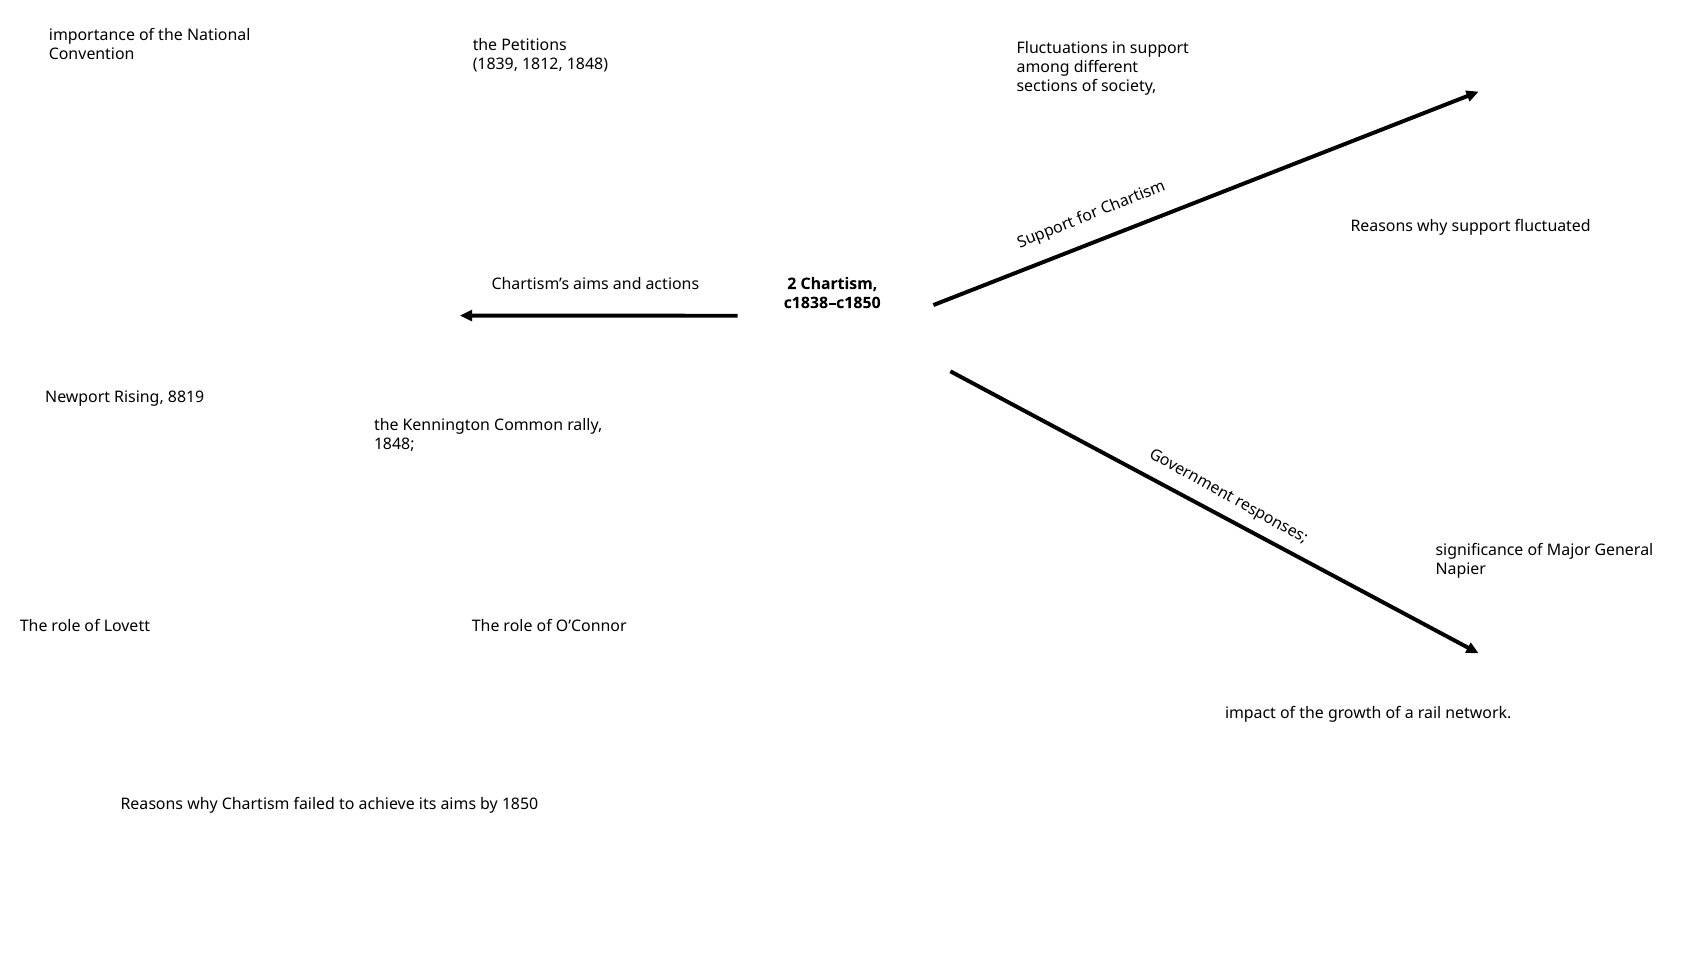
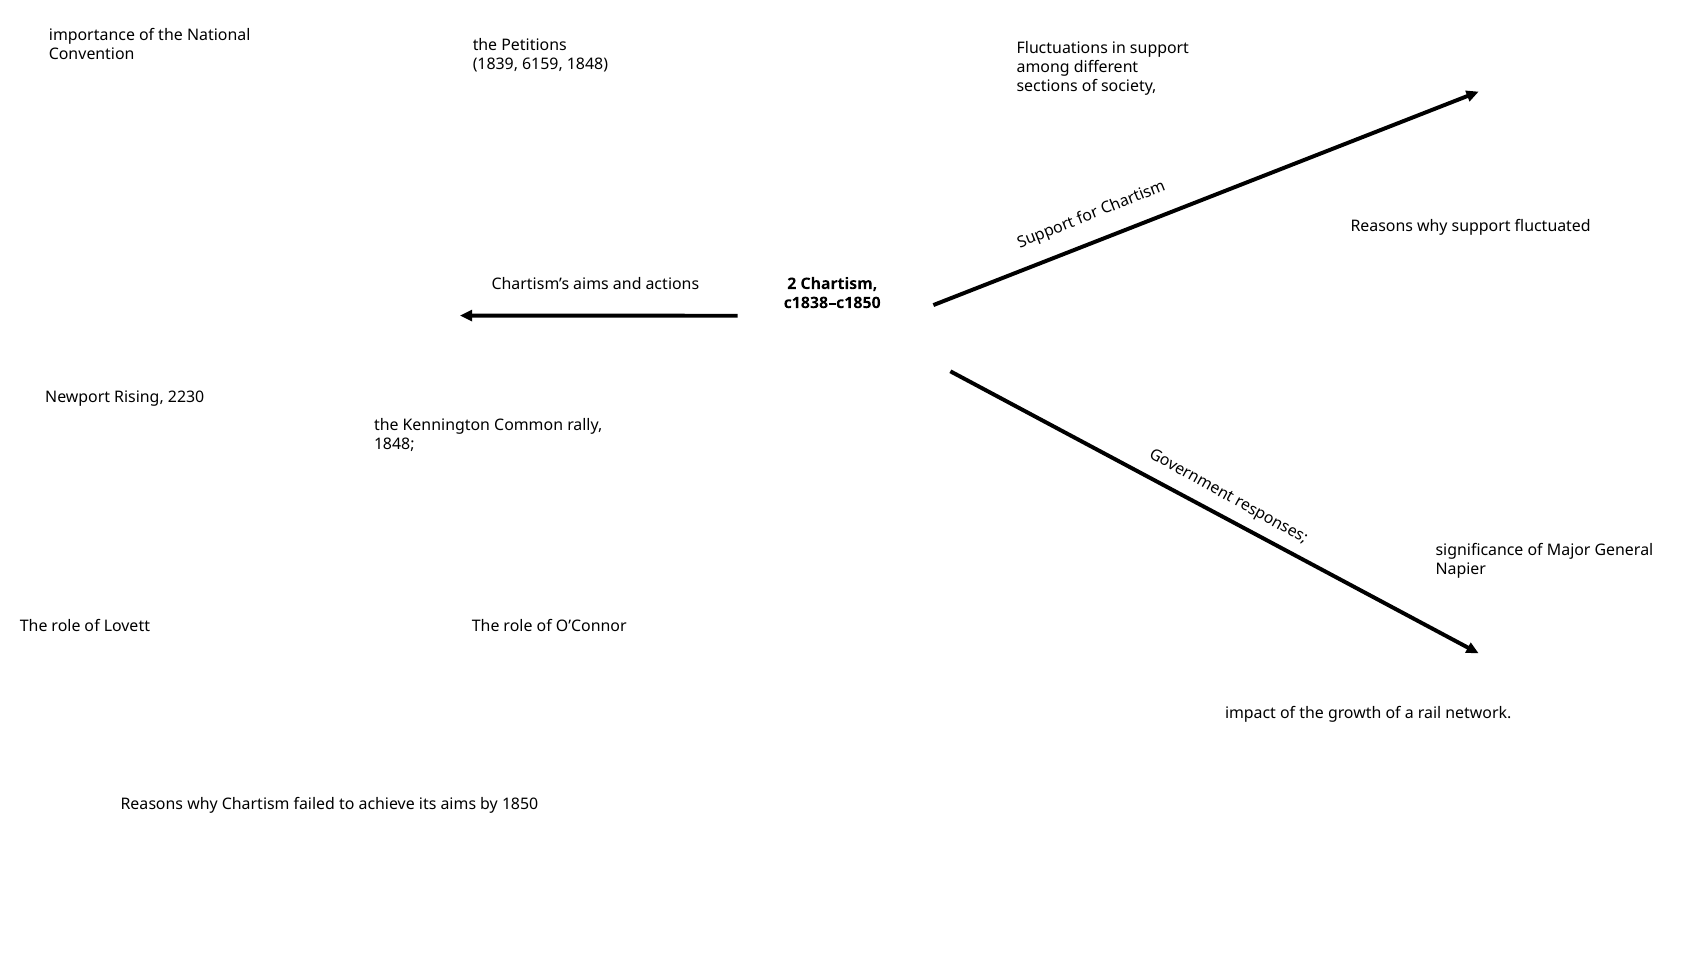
1812: 1812 -> 6159
8819: 8819 -> 2230
